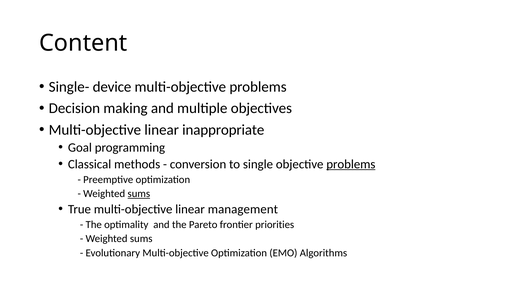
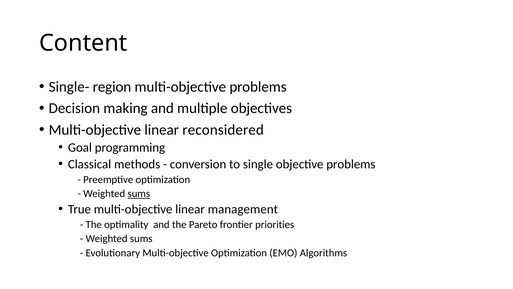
device: device -> region
inappropriate: inappropriate -> reconsidered
problems at (351, 164) underline: present -> none
